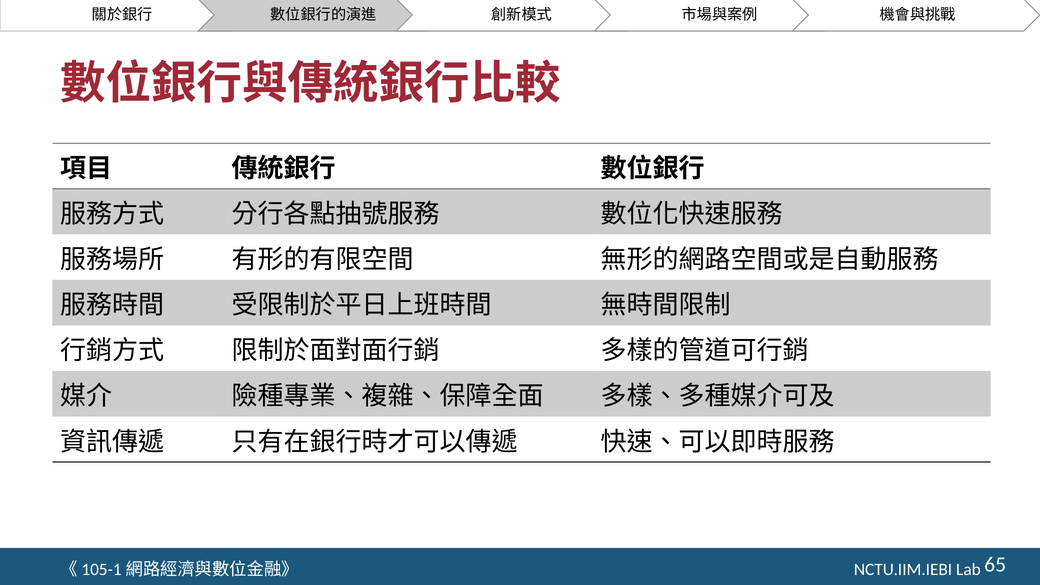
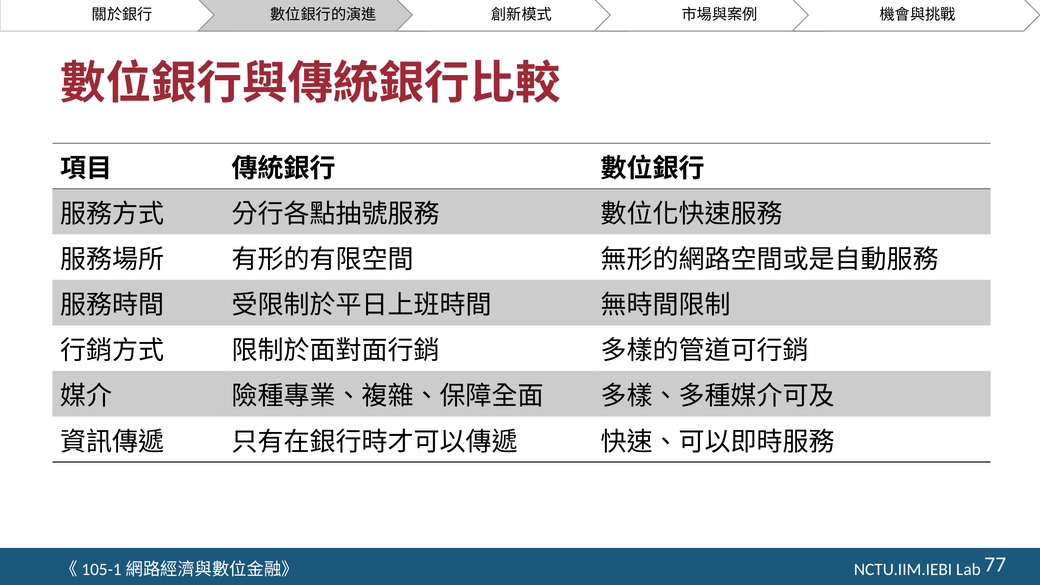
65: 65 -> 77
